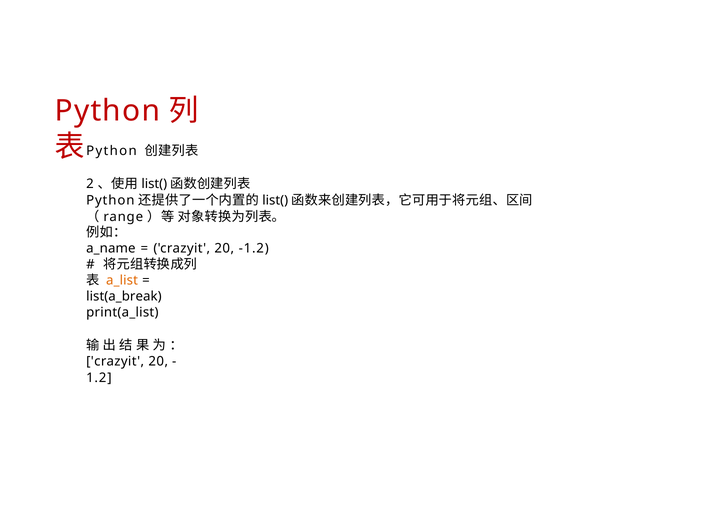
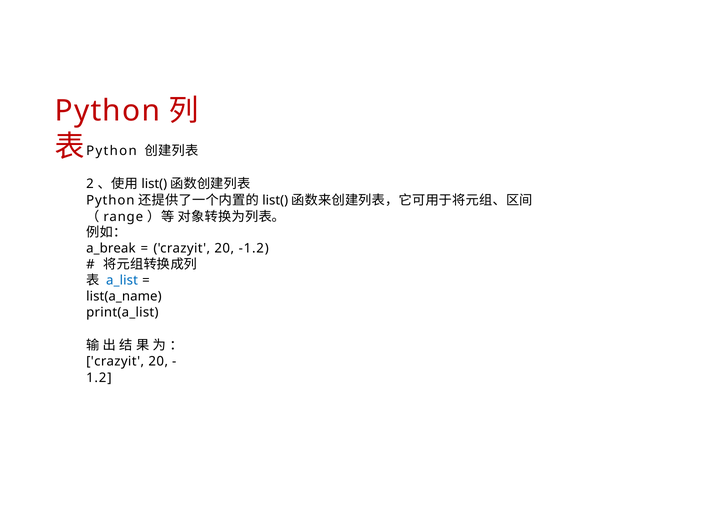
a_name: a_name -> a_break
a_list colour: orange -> blue
list(a_break: list(a_break -> list(a_name
